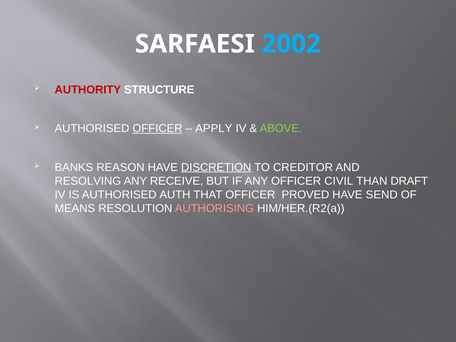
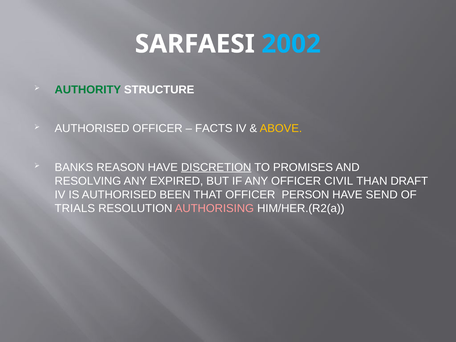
AUTHORITY colour: red -> green
OFFICER at (157, 128) underline: present -> none
APPLY: APPLY -> FACTS
ABOVE colour: light green -> yellow
CREDITOR: CREDITOR -> PROMISES
RECEIVE: RECEIVE -> EXPIRED
AUTH: AUTH -> BEEN
PROVED: PROVED -> PERSON
MEANS: MEANS -> TRIALS
